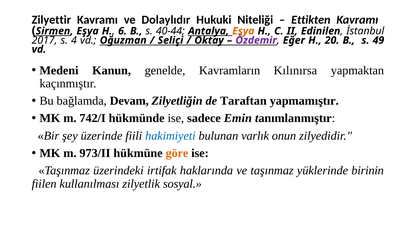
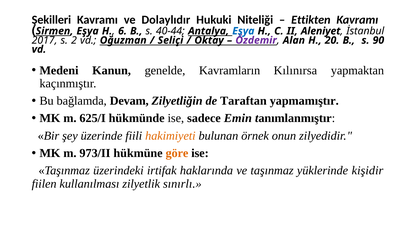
Zilyettir: Zilyettir -> Şekilleri
Eşya at (243, 31) colour: orange -> blue
Edinilen: Edinilen -> Aleniyet
4: 4 -> 2
Eğer: Eğer -> Alan
49: 49 -> 90
742/I: 742/I -> 625/I
hakimiyeti colour: blue -> orange
varlık: varlık -> örnek
birinin: birinin -> kişidir
sosyal: sosyal -> sınırlı
